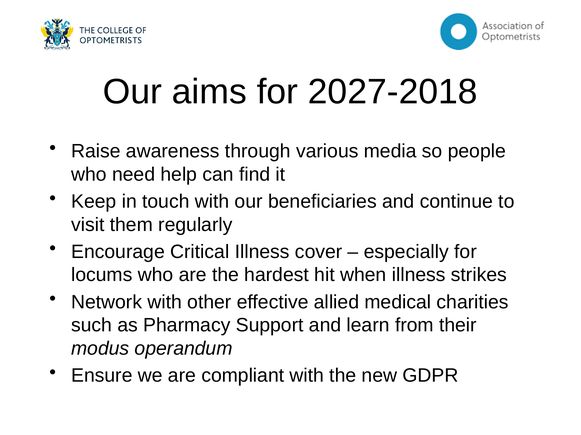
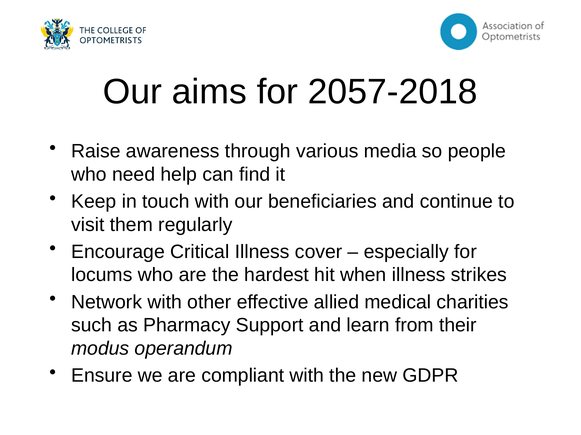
2027-2018: 2027-2018 -> 2057-2018
